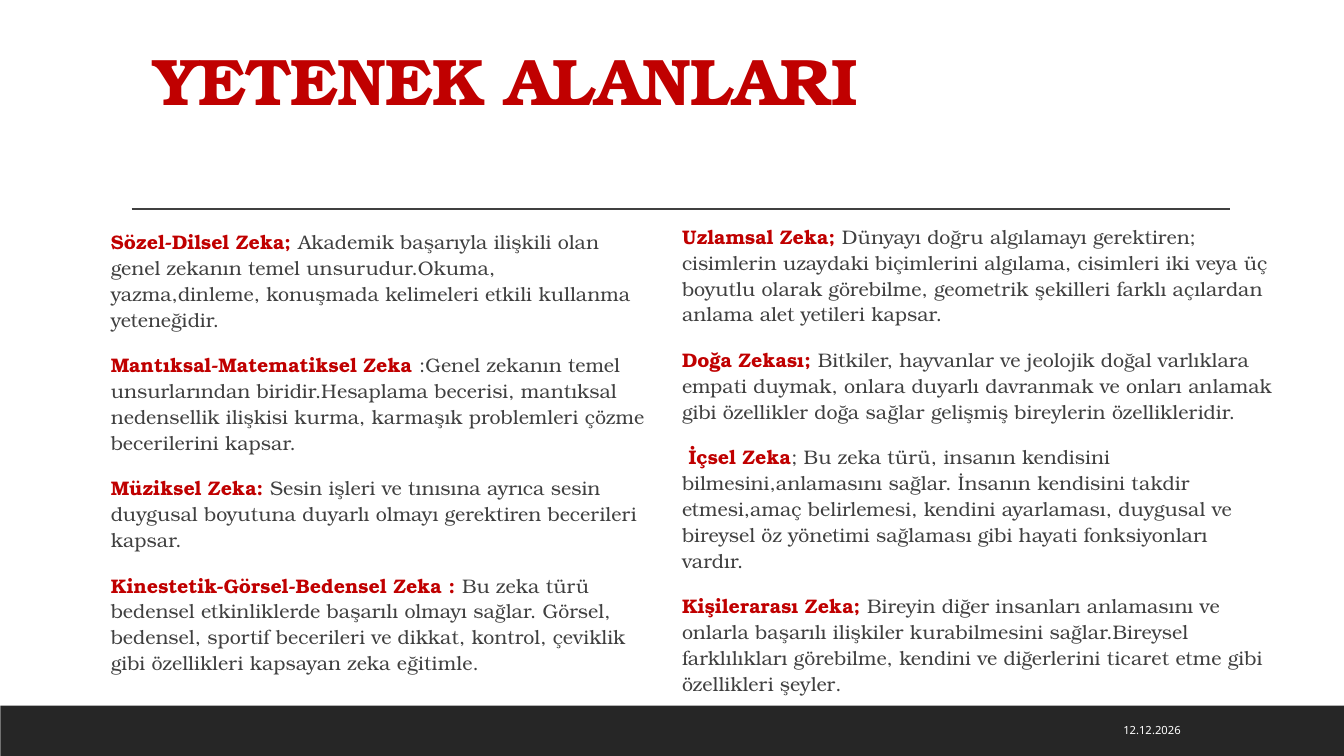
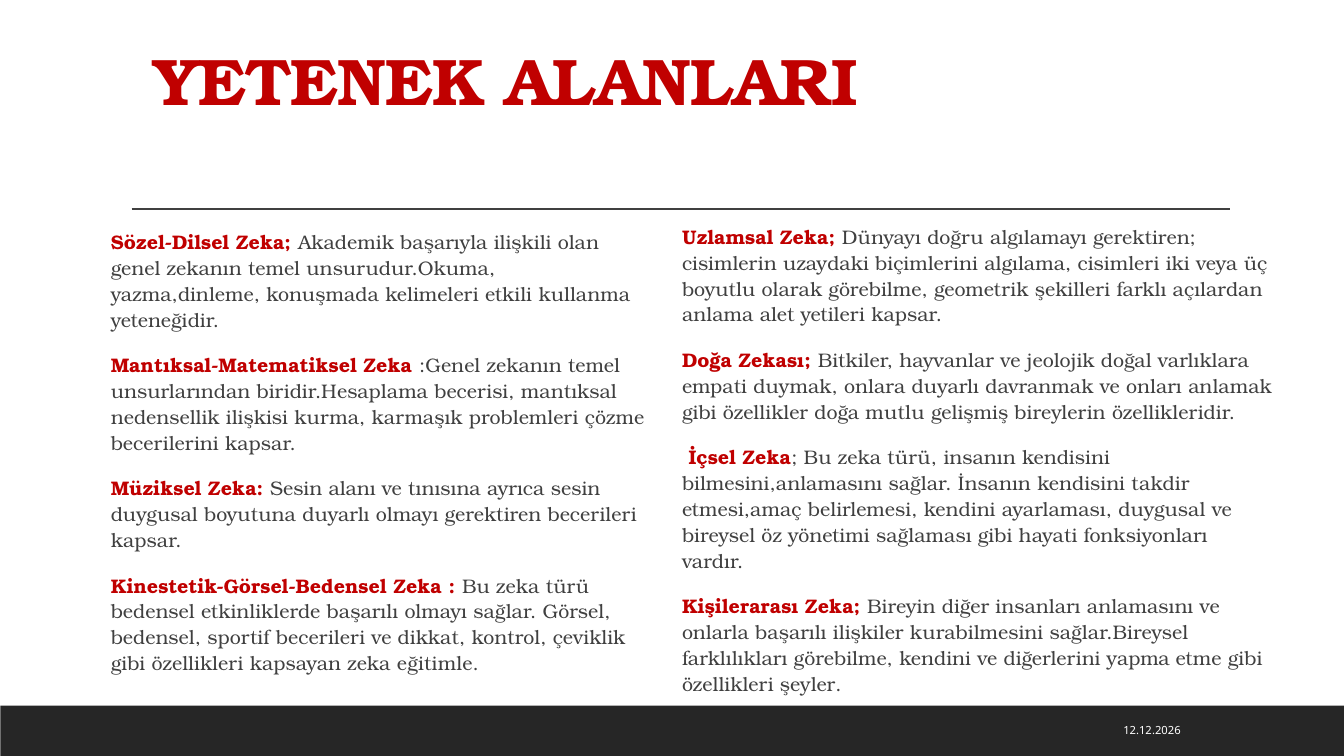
doğa sağlar: sağlar -> mutlu
işleri: işleri -> alanı
ticaret: ticaret -> yapma
